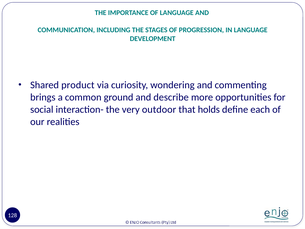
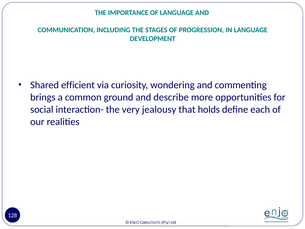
product: product -> efficient
outdoor: outdoor -> jealousy
